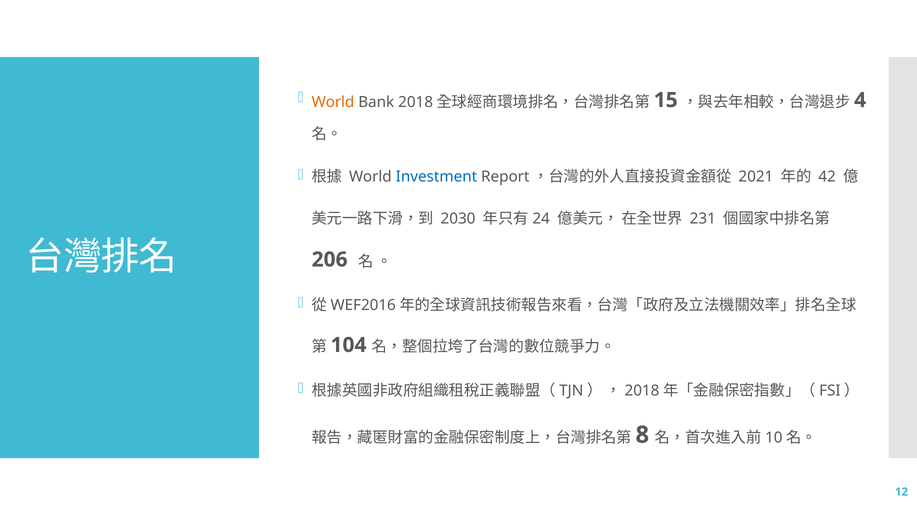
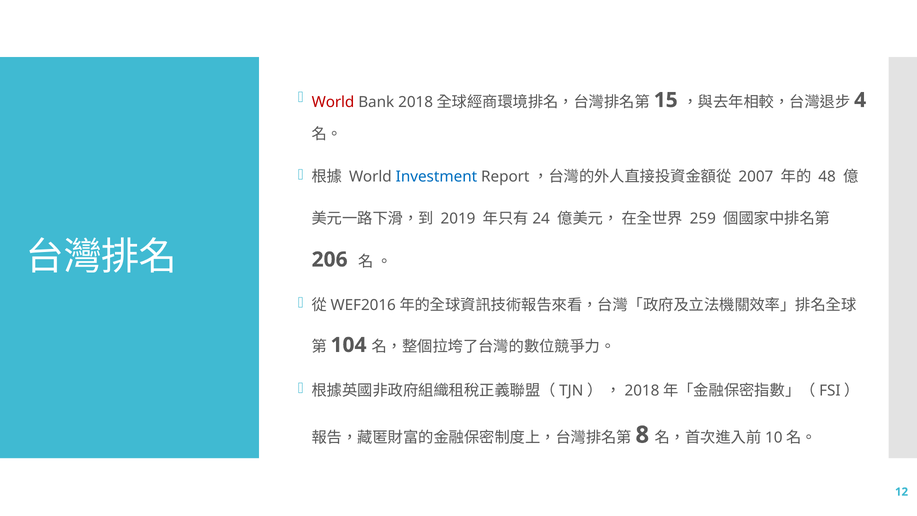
World at (333, 102) colour: orange -> red
2021: 2021 -> 2007
42: 42 -> 48
2030: 2030 -> 2019
231: 231 -> 259
